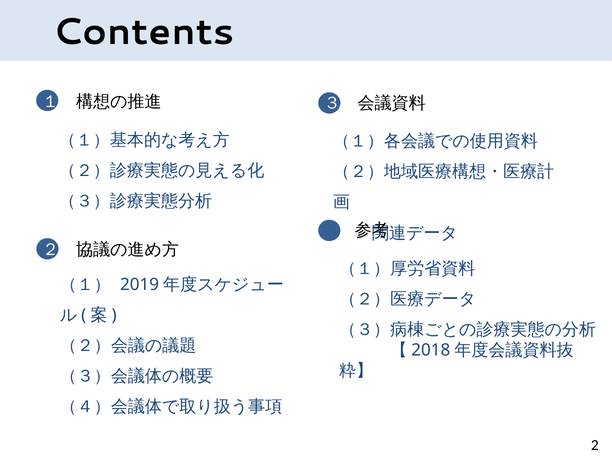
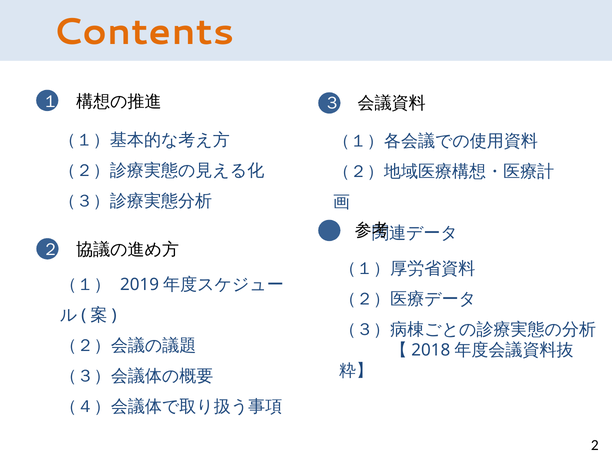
Contents colour: black -> orange
